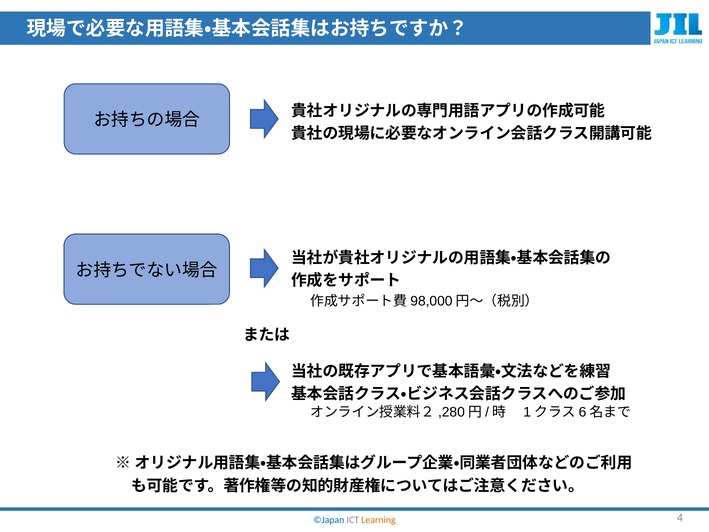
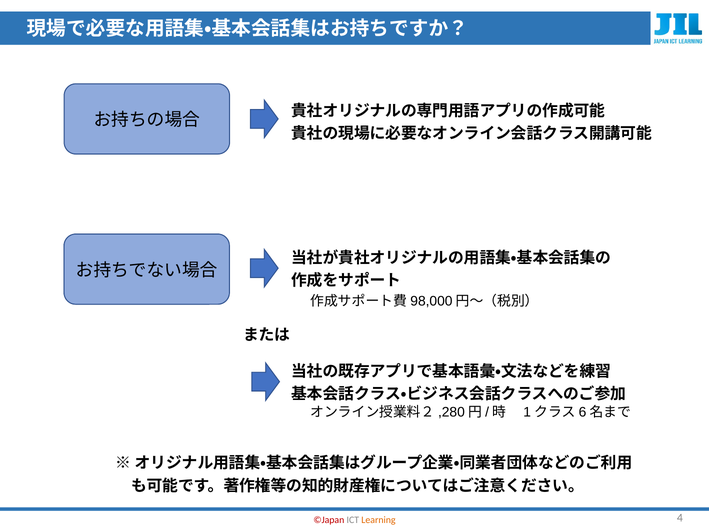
©Japan colour: blue -> red
